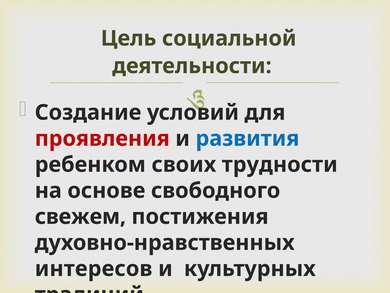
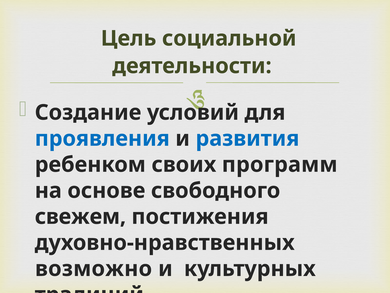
проявления colour: red -> blue
трудности: трудности -> программ
интересов: интересов -> возможно
